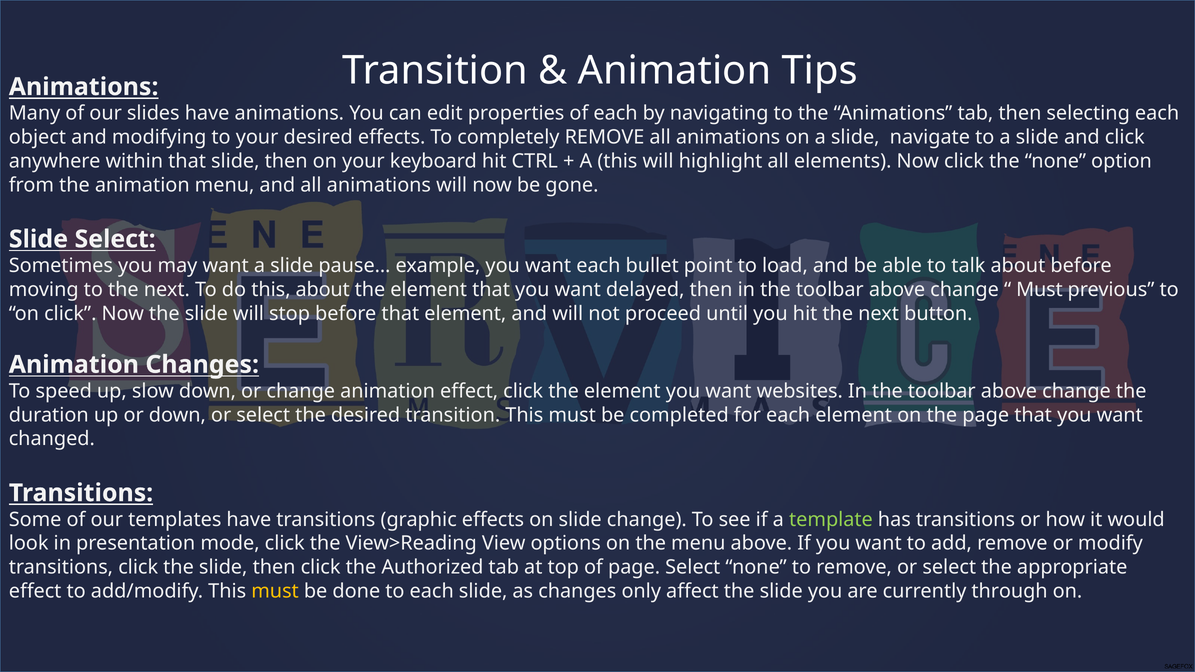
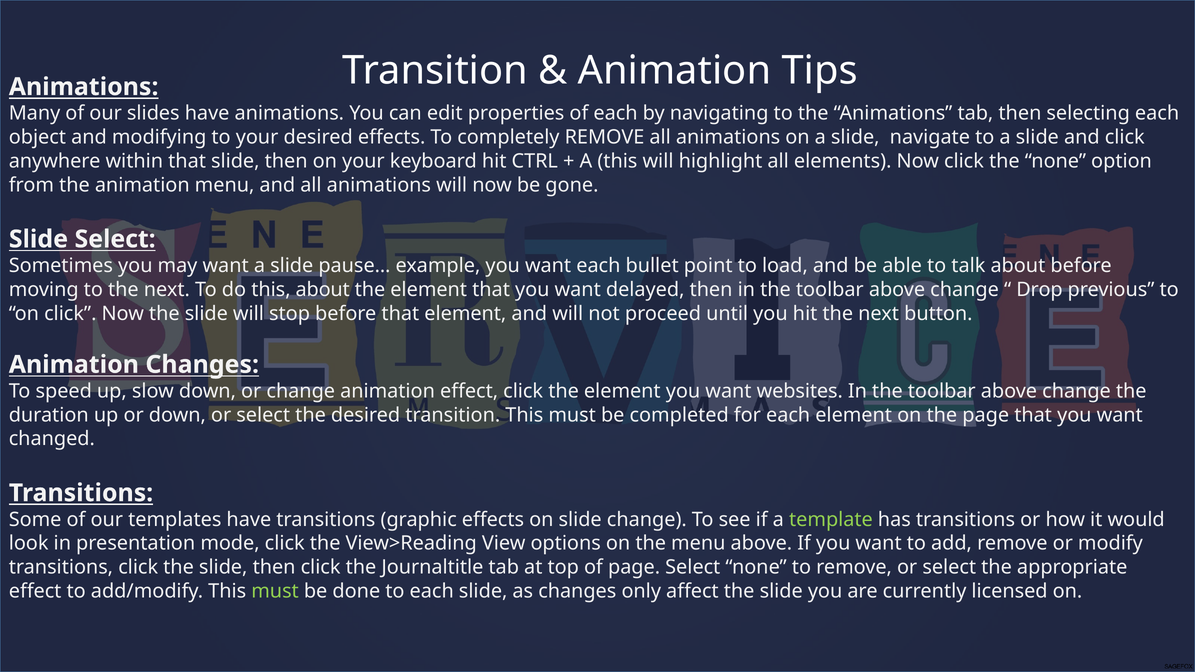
Must at (1039, 290): Must -> Drop
Authorized: Authorized -> Journaltitle
must at (275, 591) colour: yellow -> light green
through: through -> licensed
